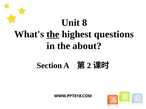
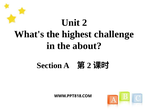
Unit 8: 8 -> 2
the at (53, 34) underline: present -> none
questions: questions -> challenge
